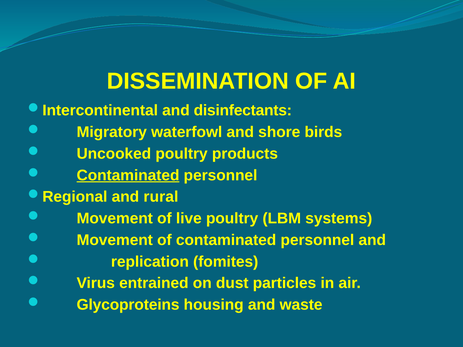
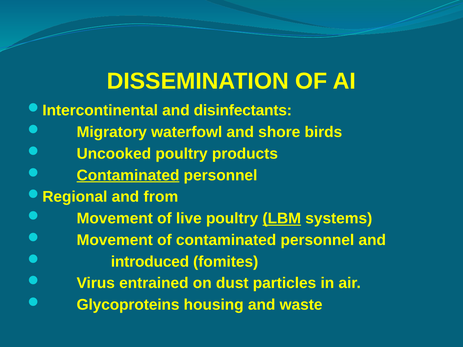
rural: rural -> from
LBM underline: none -> present
replication: replication -> introduced
